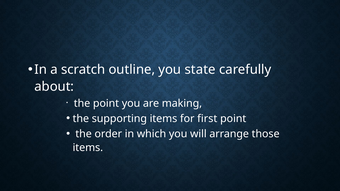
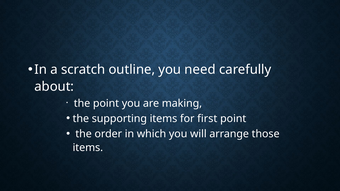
state: state -> need
